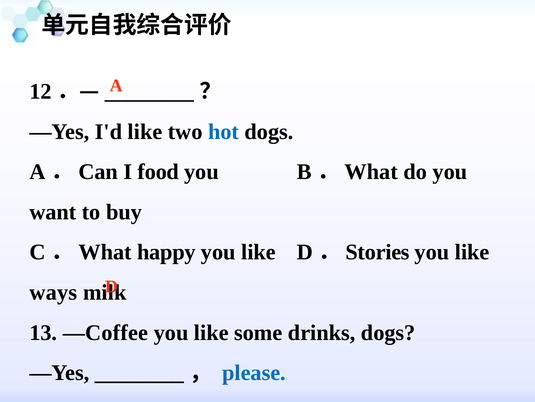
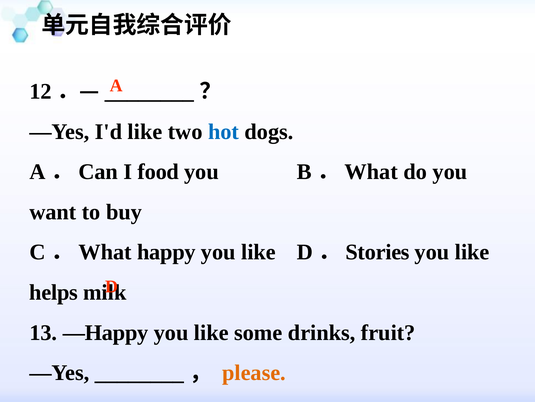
ways: ways -> helps
—Coffee: —Coffee -> —Happy
drinks dogs: dogs -> fruit
please colour: blue -> orange
